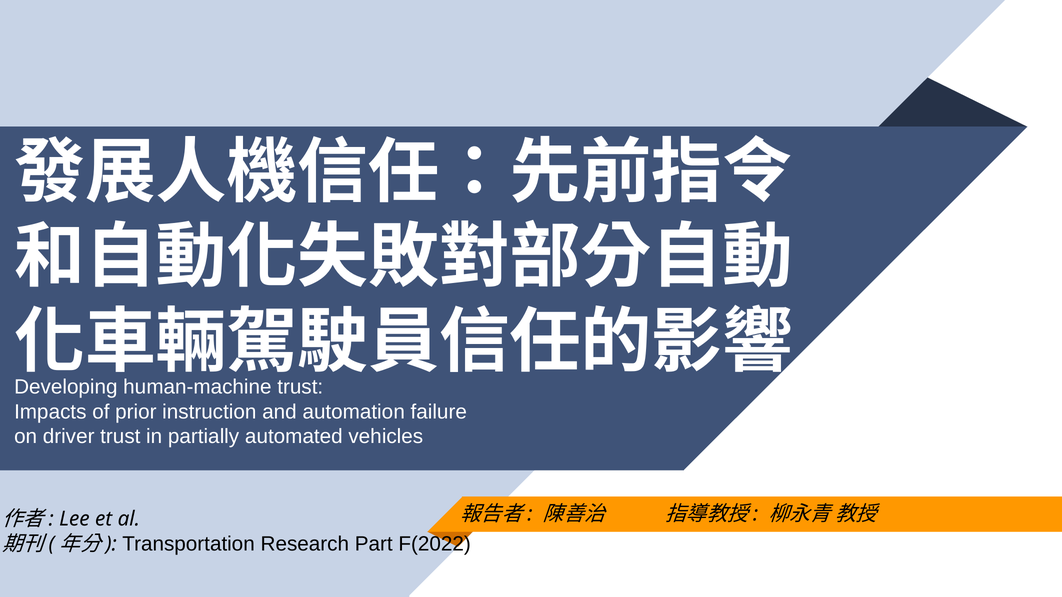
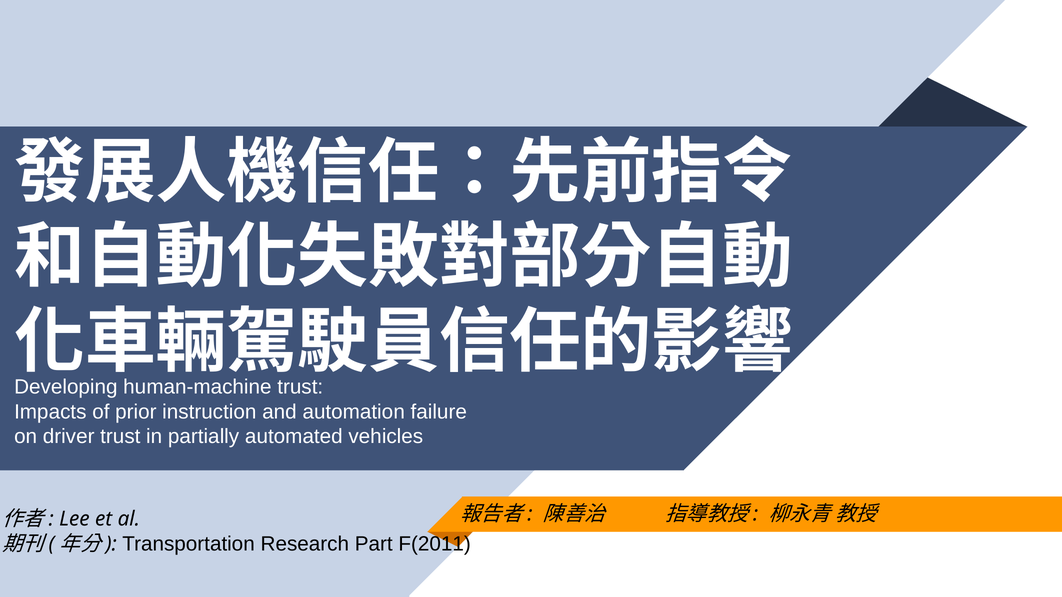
F(2022: F(2022 -> F(2011
